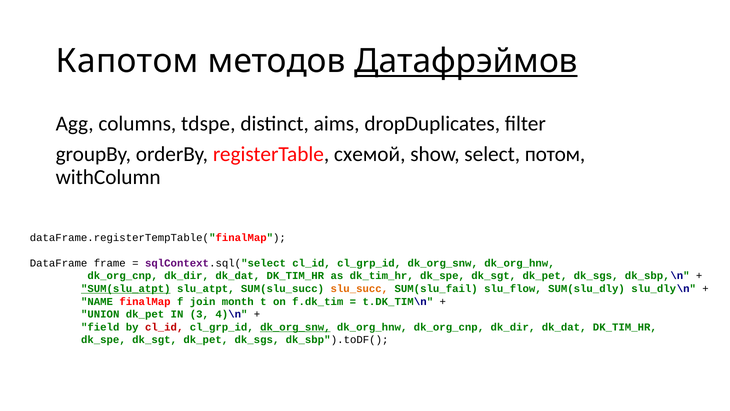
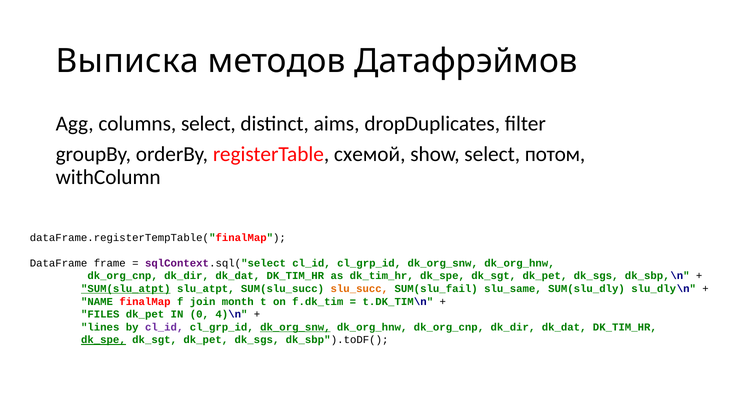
Капотом: Капотом -> Выписка
Датафрэймов underline: present -> none
columns tdspe: tdspe -> select
slu_flow: slu_flow -> slu_same
UNION: UNION -> FILES
3: 3 -> 0
field: field -> lines
cl_id at (164, 327) colour: red -> purple
dk_spe at (103, 340) underline: none -> present
